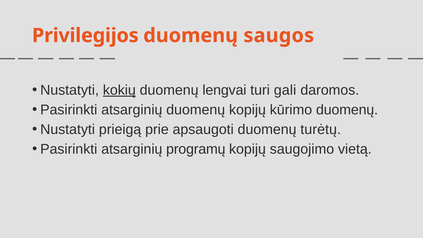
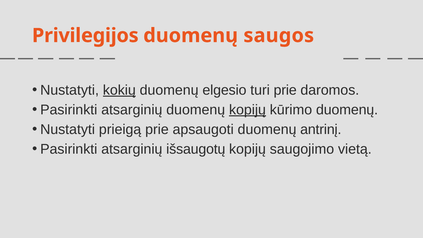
lengvai: lengvai -> elgesio
turi gali: gali -> prie
kopijų at (247, 110) underline: none -> present
turėtų: turėtų -> antrinį
programų: programų -> išsaugotų
